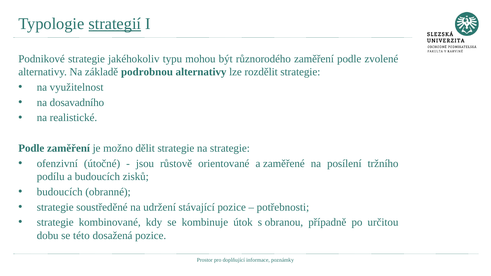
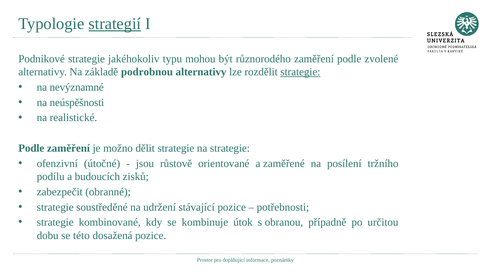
strategie at (300, 72) underline: none -> present
využitelnost: využitelnost -> nevýznamné
dosavadního: dosavadního -> neúspěšnosti
budoucích at (60, 192): budoucích -> zabezpečit
